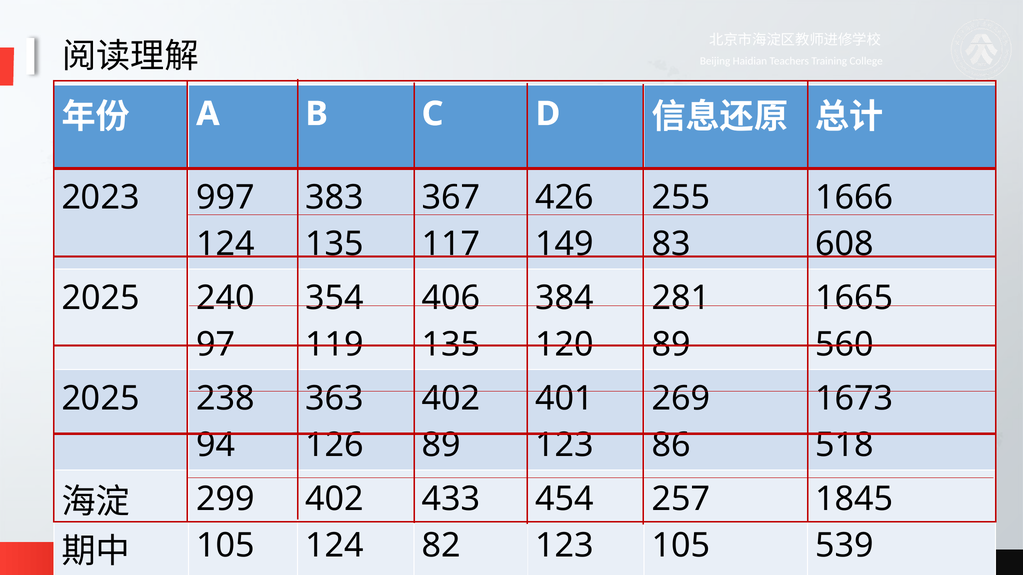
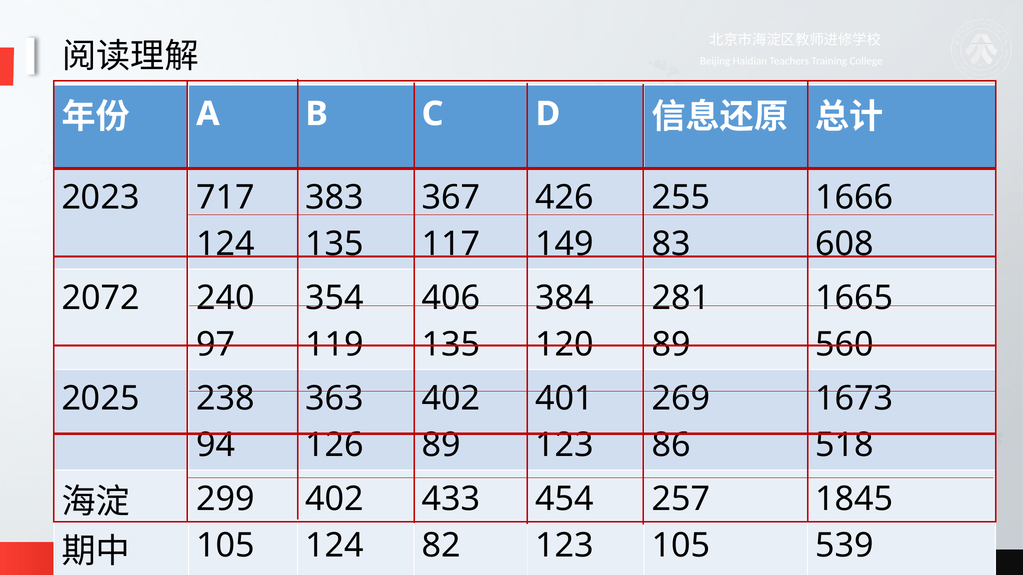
997: 997 -> 717
2025 at (101, 298): 2025 -> 2072
